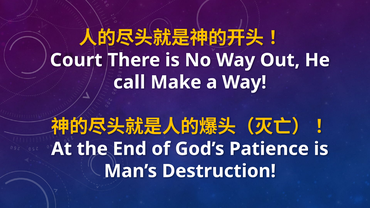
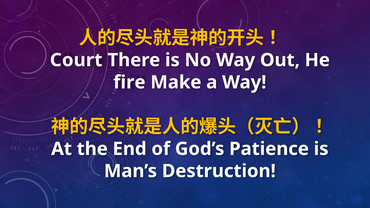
call: call -> fire
